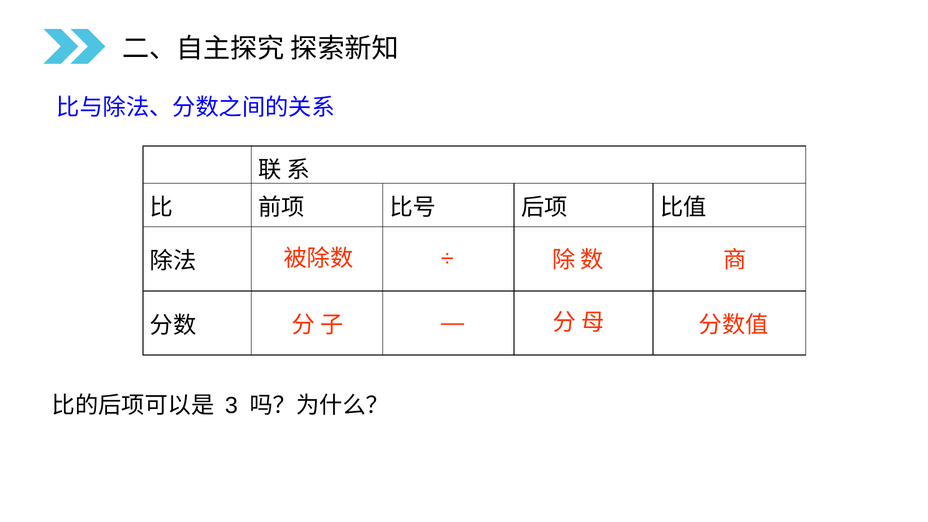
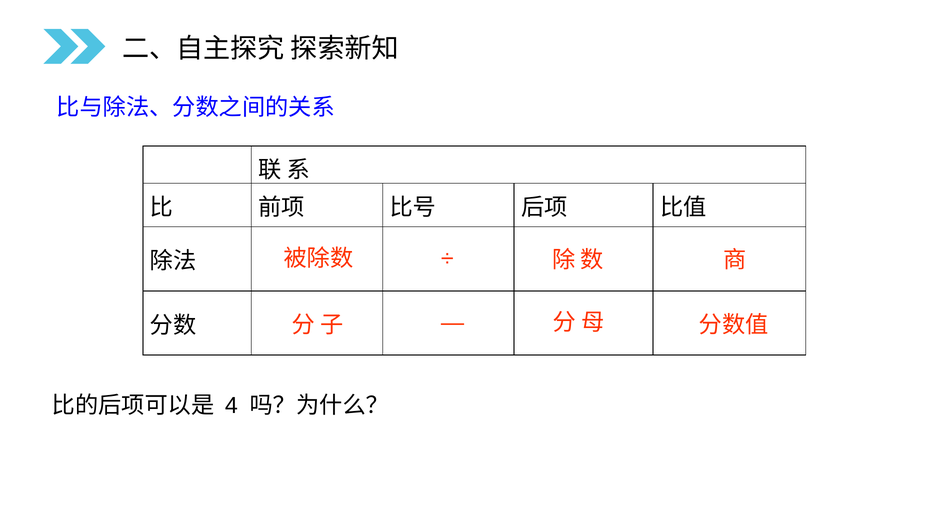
3: 3 -> 4
